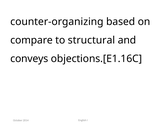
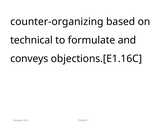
compare: compare -> technical
structural: structural -> formulate
